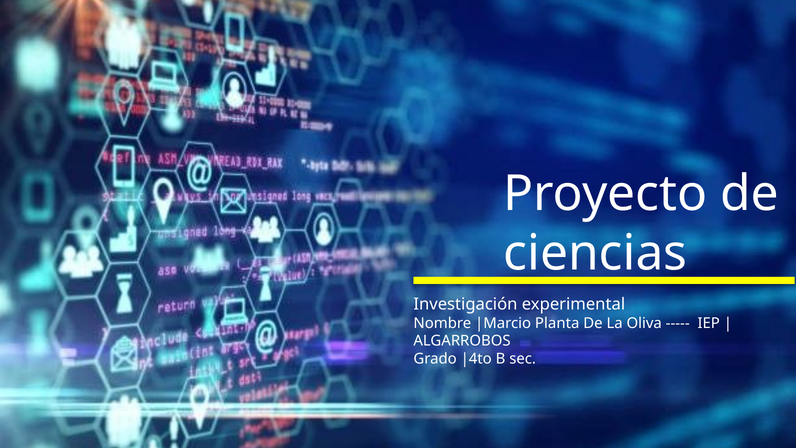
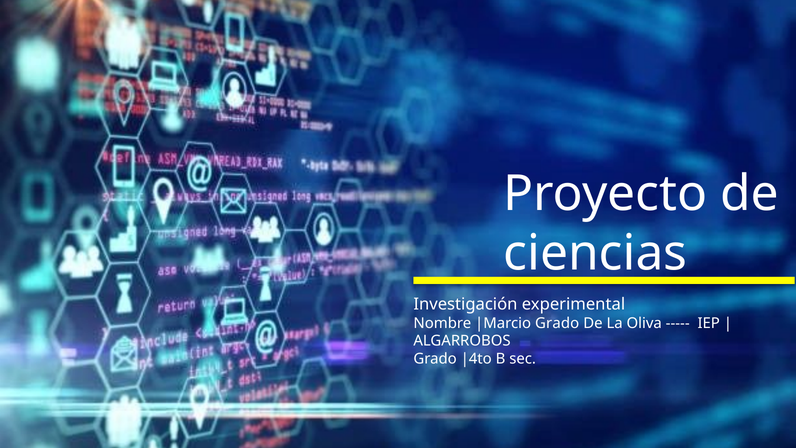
Planta at (557, 323): Planta -> Grado
